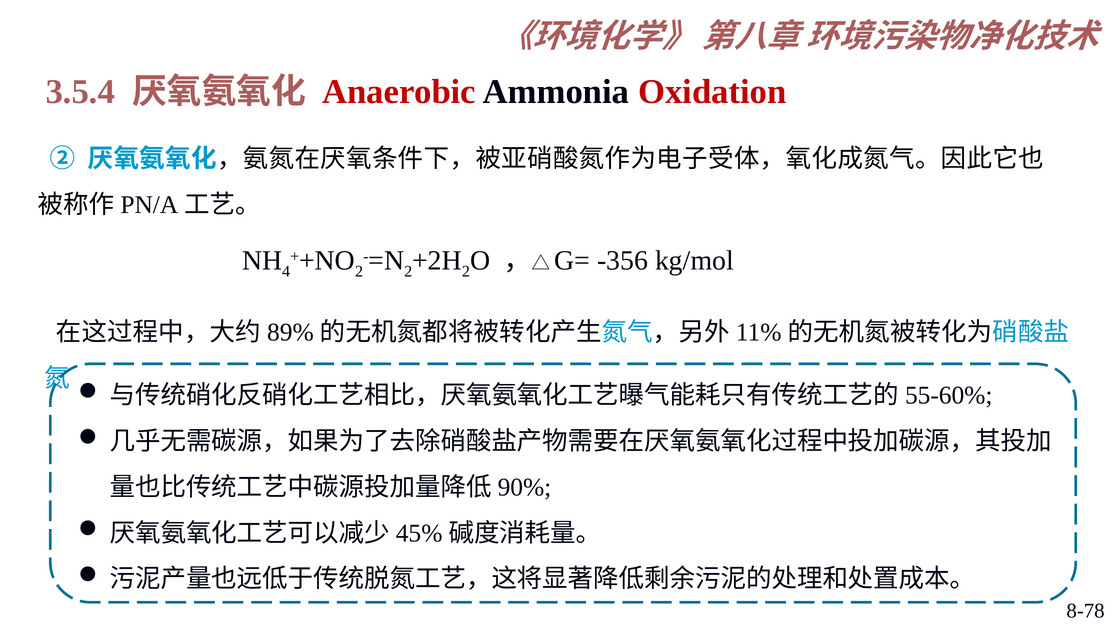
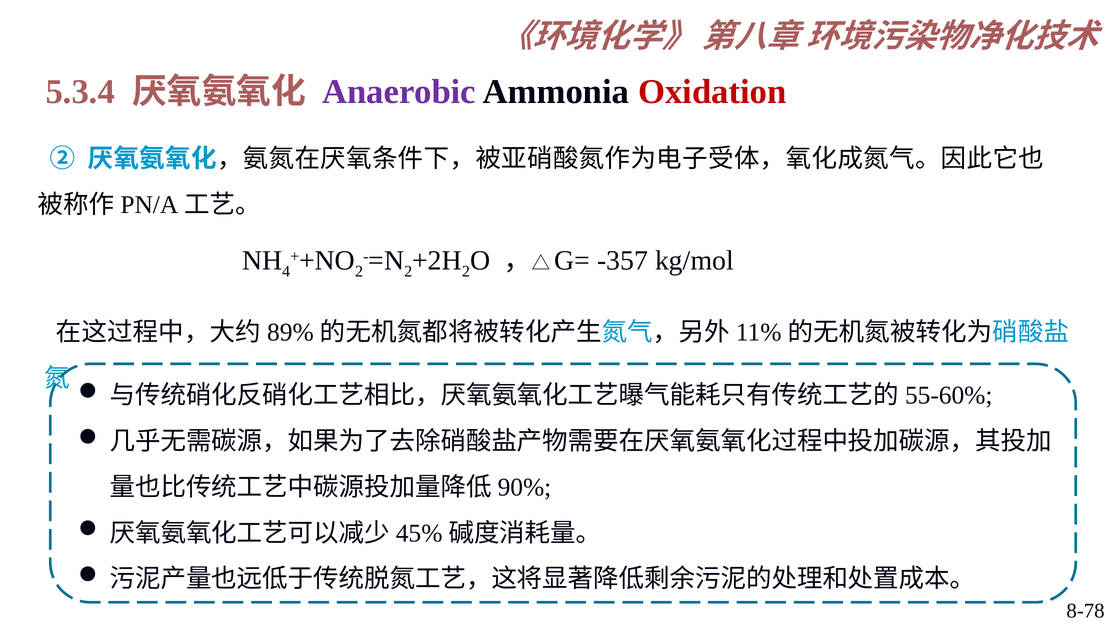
3.5.4: 3.5.4 -> 5.3.4
Anaerobic colour: red -> purple
-356: -356 -> -357
